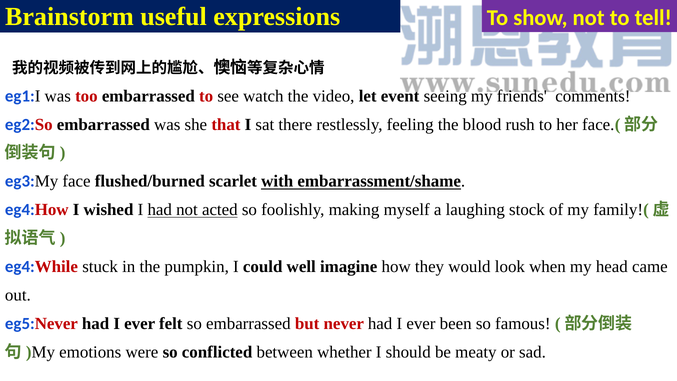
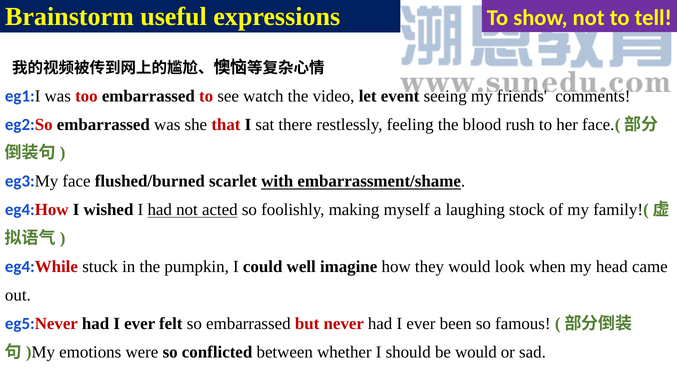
be meaty: meaty -> would
